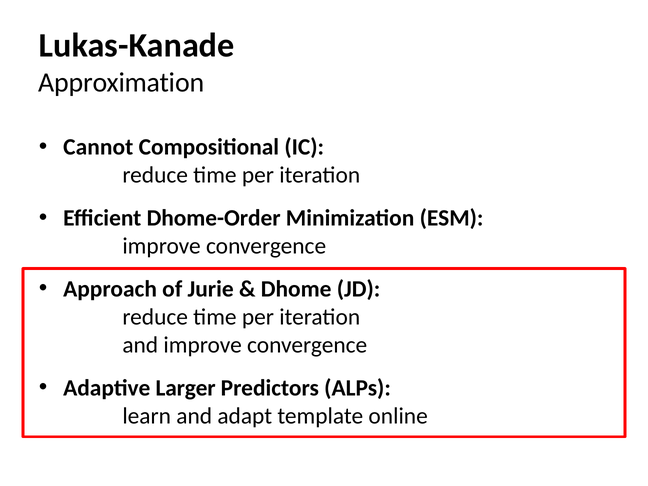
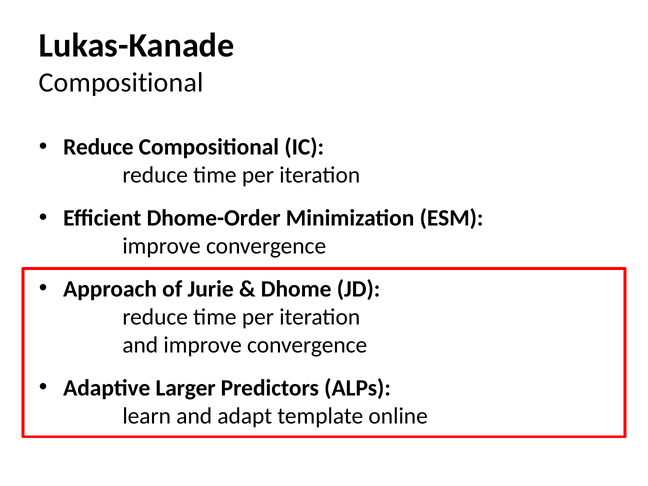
Approximation at (121, 82): Approximation -> Compositional
Cannot at (98, 147): Cannot -> Reduce
